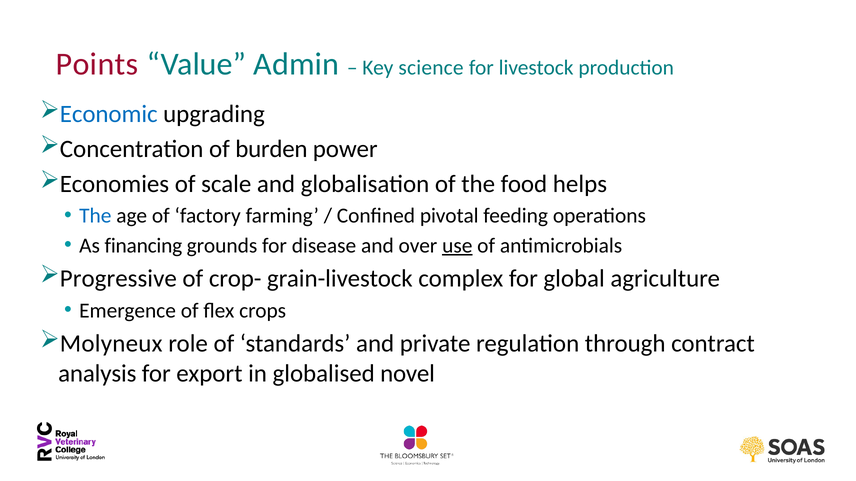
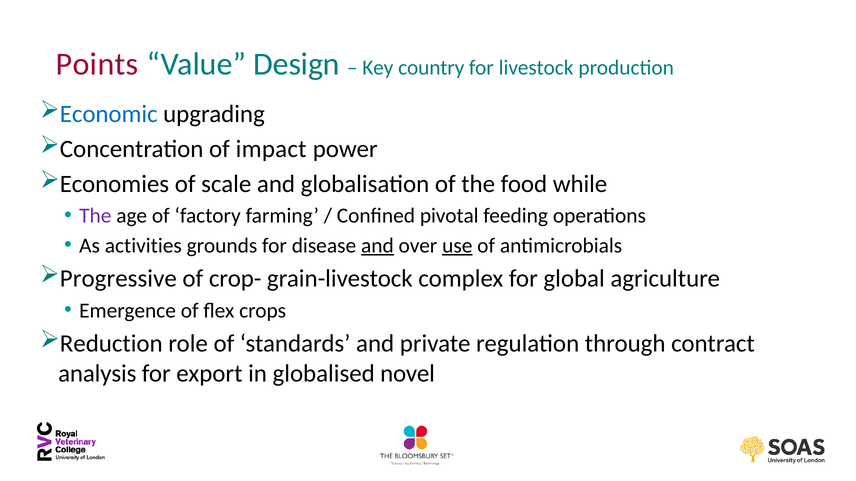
Admin: Admin -> Design
science: science -> country
burden: burden -> impact
helps: helps -> while
The at (95, 216) colour: blue -> purple
financing: financing -> activities
and at (377, 246) underline: none -> present
Molyneux: Molyneux -> Reduction
